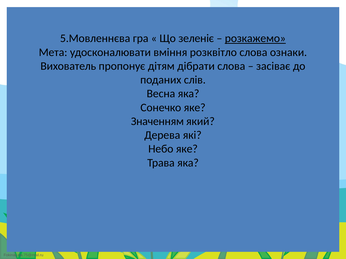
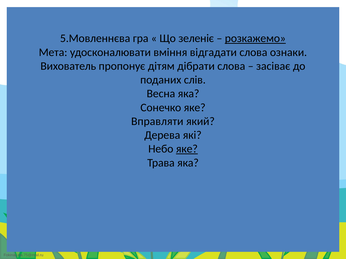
розквітло: розквітло -> відгадати
Значенням: Значенням -> Вправляти
яке at (187, 149) underline: none -> present
